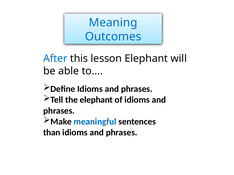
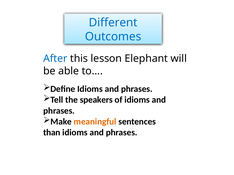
Meaning: Meaning -> Different
the elephant: elephant -> speakers
meaningful colour: blue -> orange
